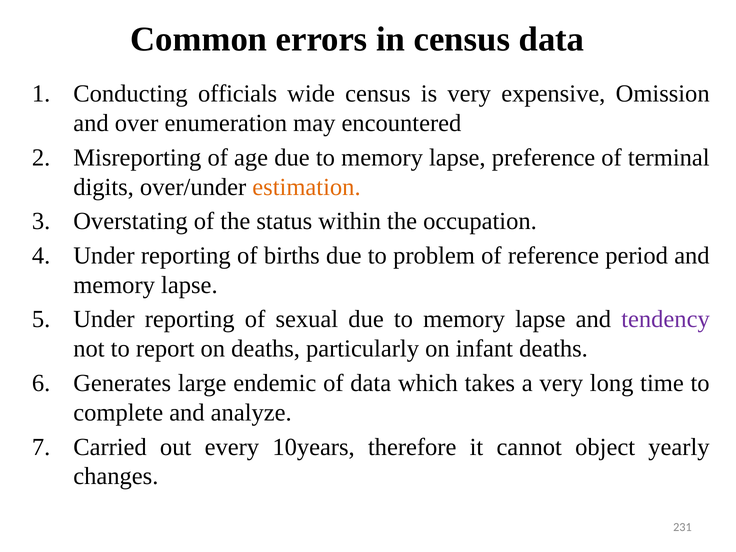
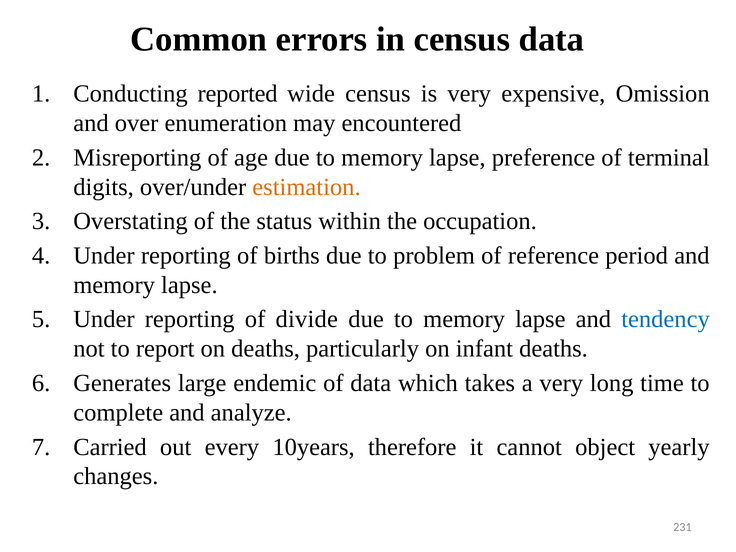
officials: officials -> reported
sexual: sexual -> divide
tendency colour: purple -> blue
